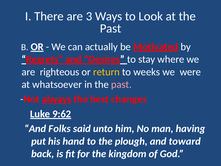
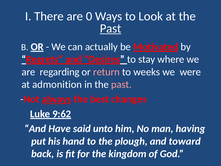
3: 3 -> 0
Past at (111, 28) underline: none -> present
righteous: righteous -> regarding
return colour: yellow -> pink
whatsoever: whatsoever -> admonition
Folks: Folks -> Have
